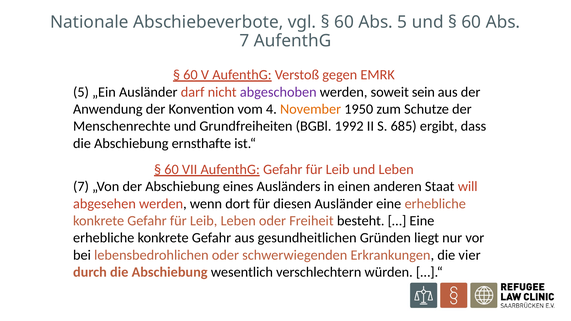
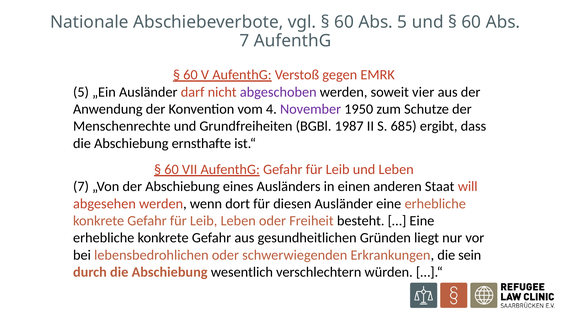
sein: sein -> vier
November colour: orange -> purple
1992: 1992 -> 1987
vier: vier -> sein
